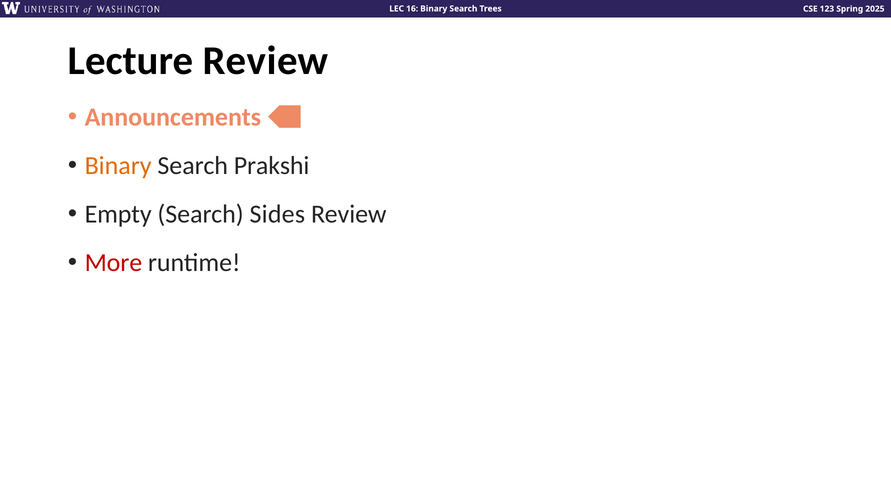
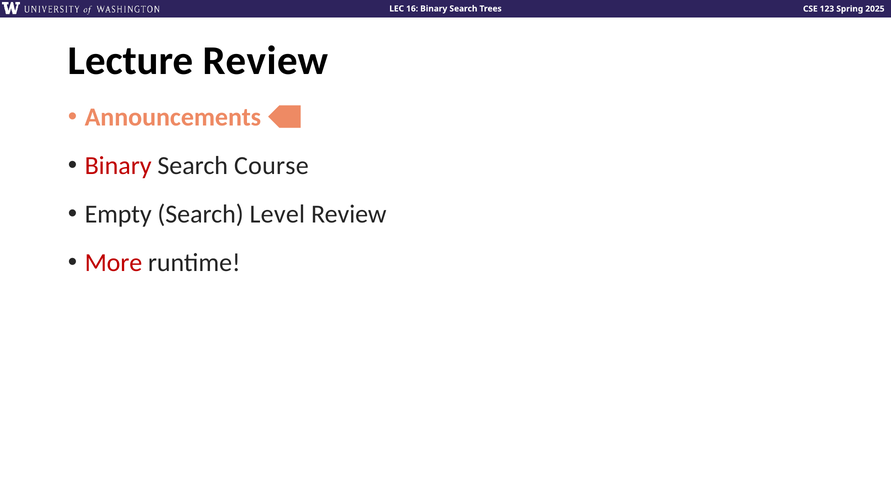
Binary at (118, 166) colour: orange -> red
Prakshi: Prakshi -> Course
Sides: Sides -> Level
